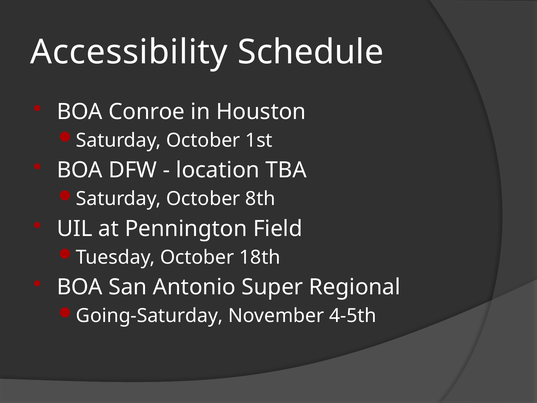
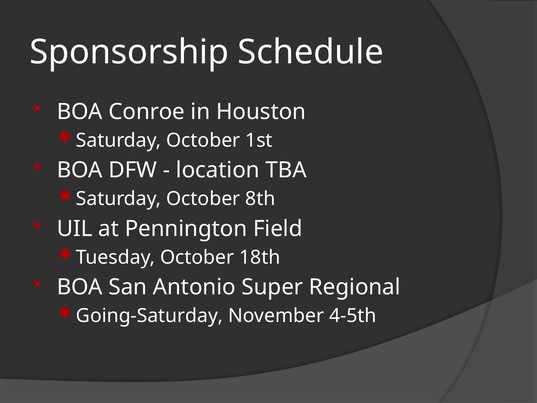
Accessibility: Accessibility -> Sponsorship
